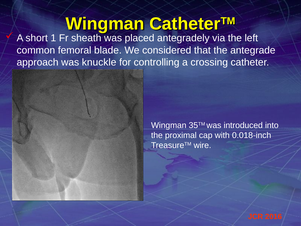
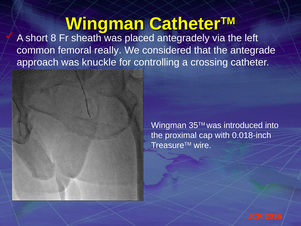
1: 1 -> 8
blade: blade -> really
